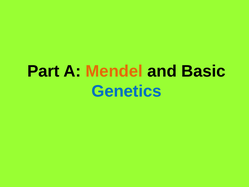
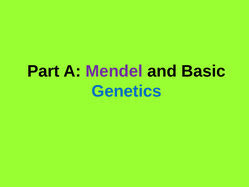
Mendel colour: orange -> purple
